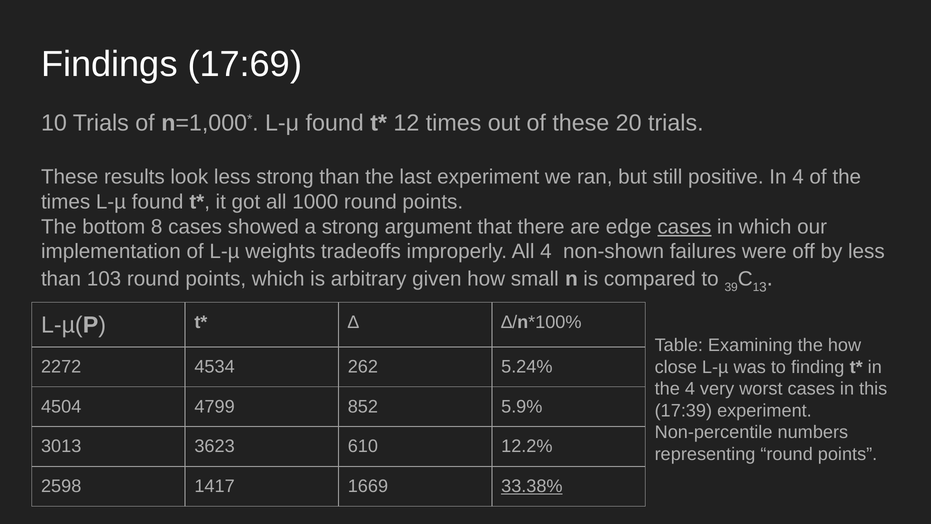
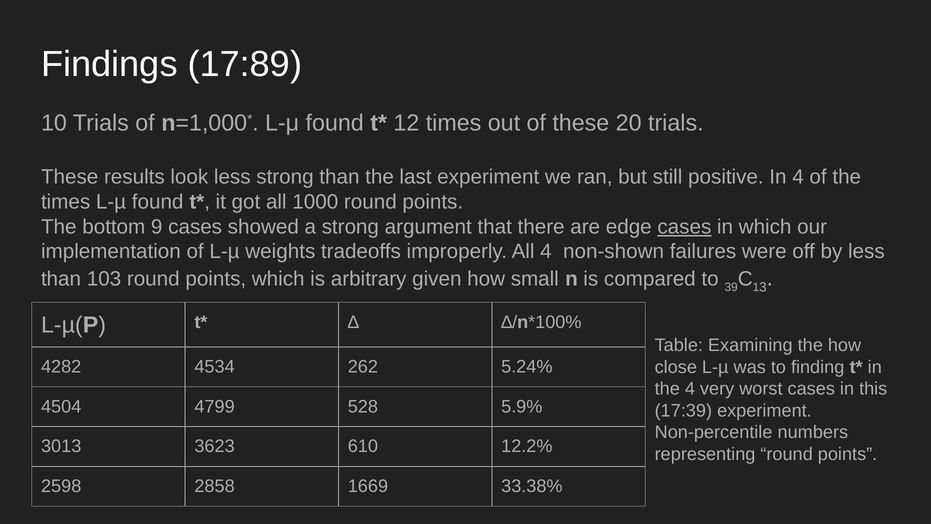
17:69: 17:69 -> 17:89
8: 8 -> 9
2272: 2272 -> 4282
852: 852 -> 528
1417: 1417 -> 2858
33.38% underline: present -> none
